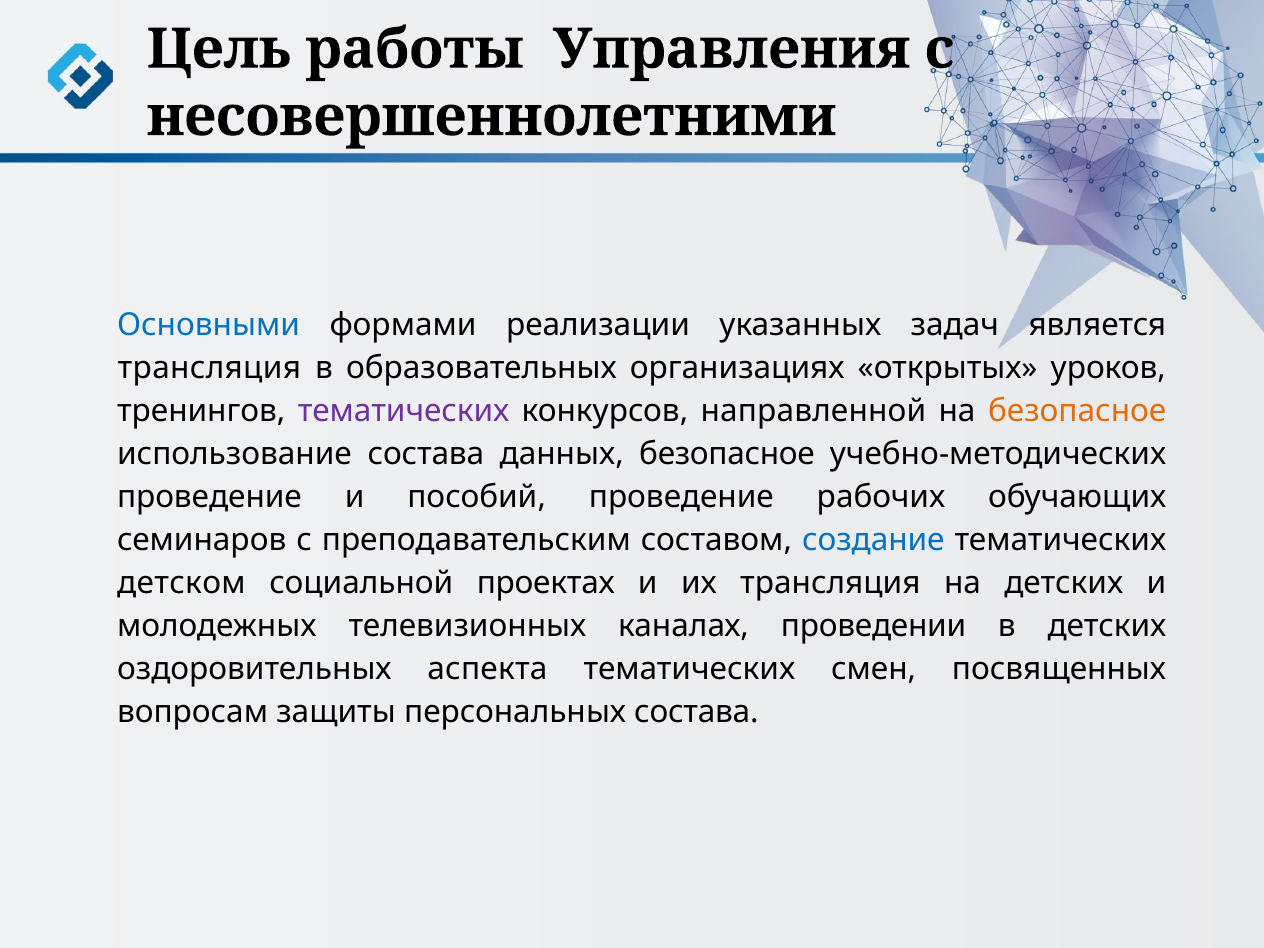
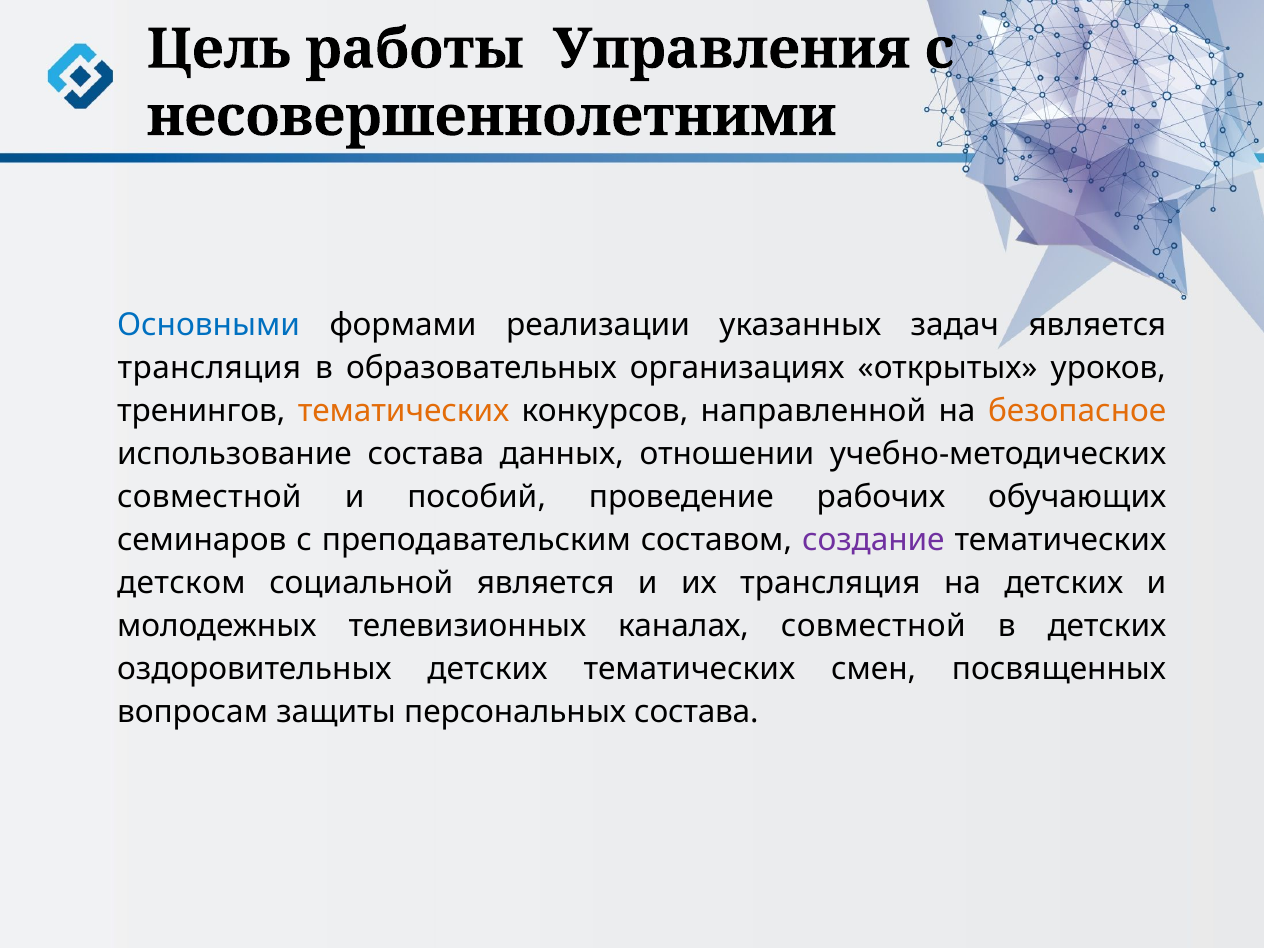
тематических at (404, 412) colour: purple -> orange
данных безопасное: безопасное -> отношении
проведение at (209, 498): проведение -> совместной
создание colour: blue -> purple
социальной проектах: проектах -> является
каналах проведении: проведении -> совместной
оздоровительных аспекта: аспекта -> детских
